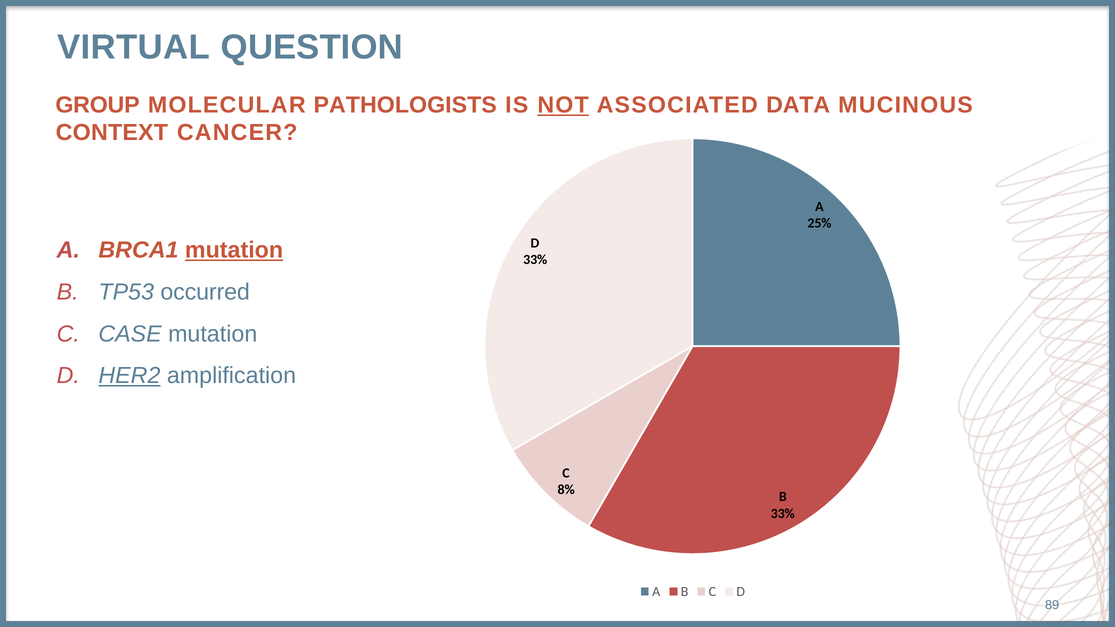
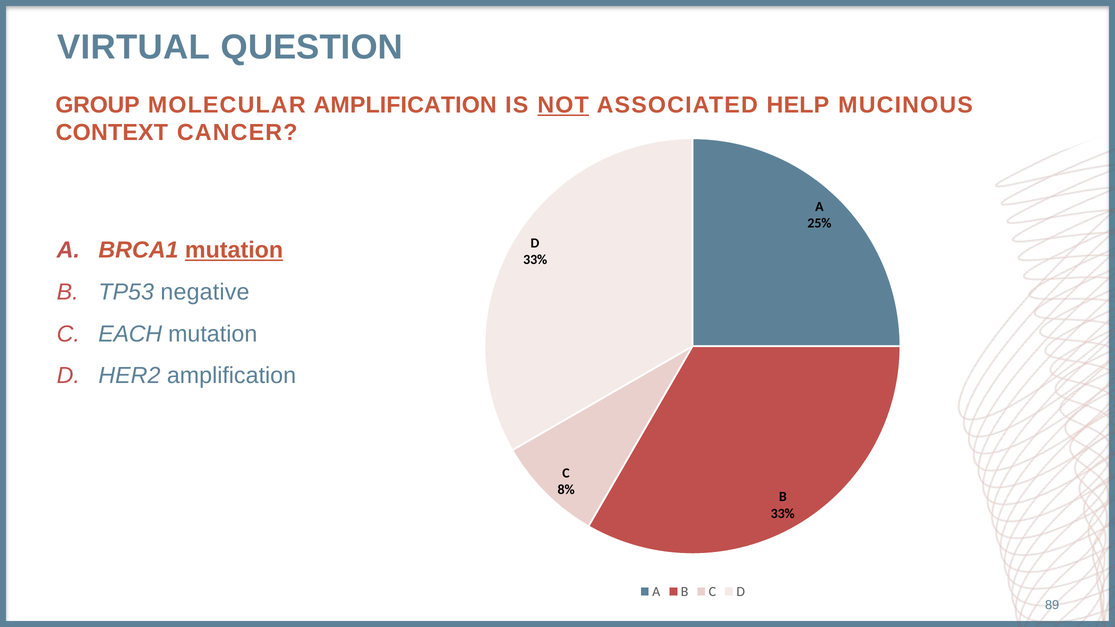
MOLECULAR PATHOLOGISTS: PATHOLOGISTS -> AMPLIFICATION
DATA: DATA -> HELP
occurred: occurred -> negative
CASE: CASE -> EACH
HER2 underline: present -> none
